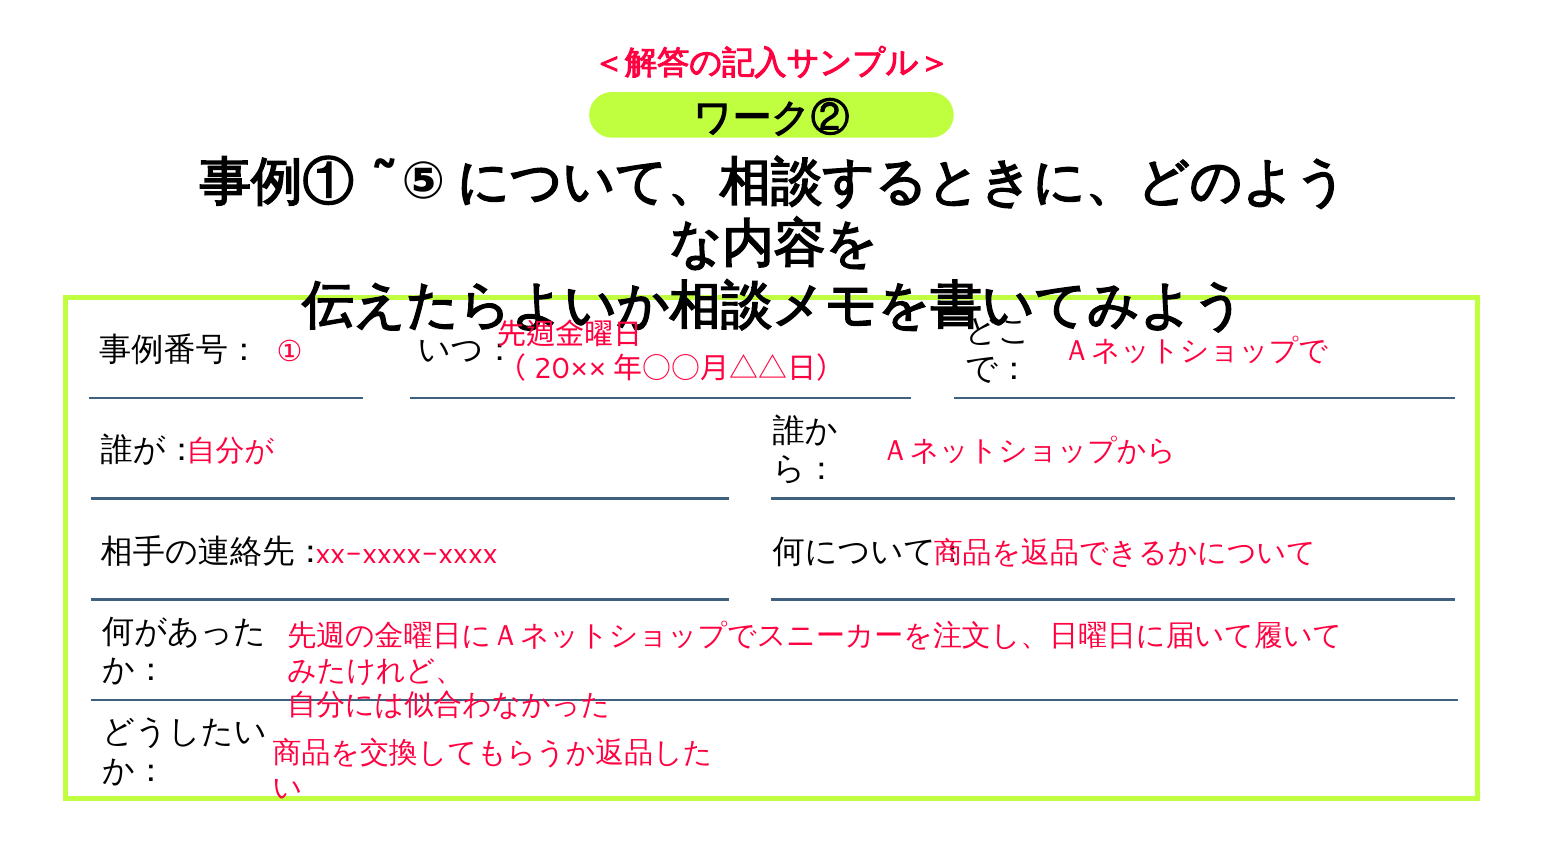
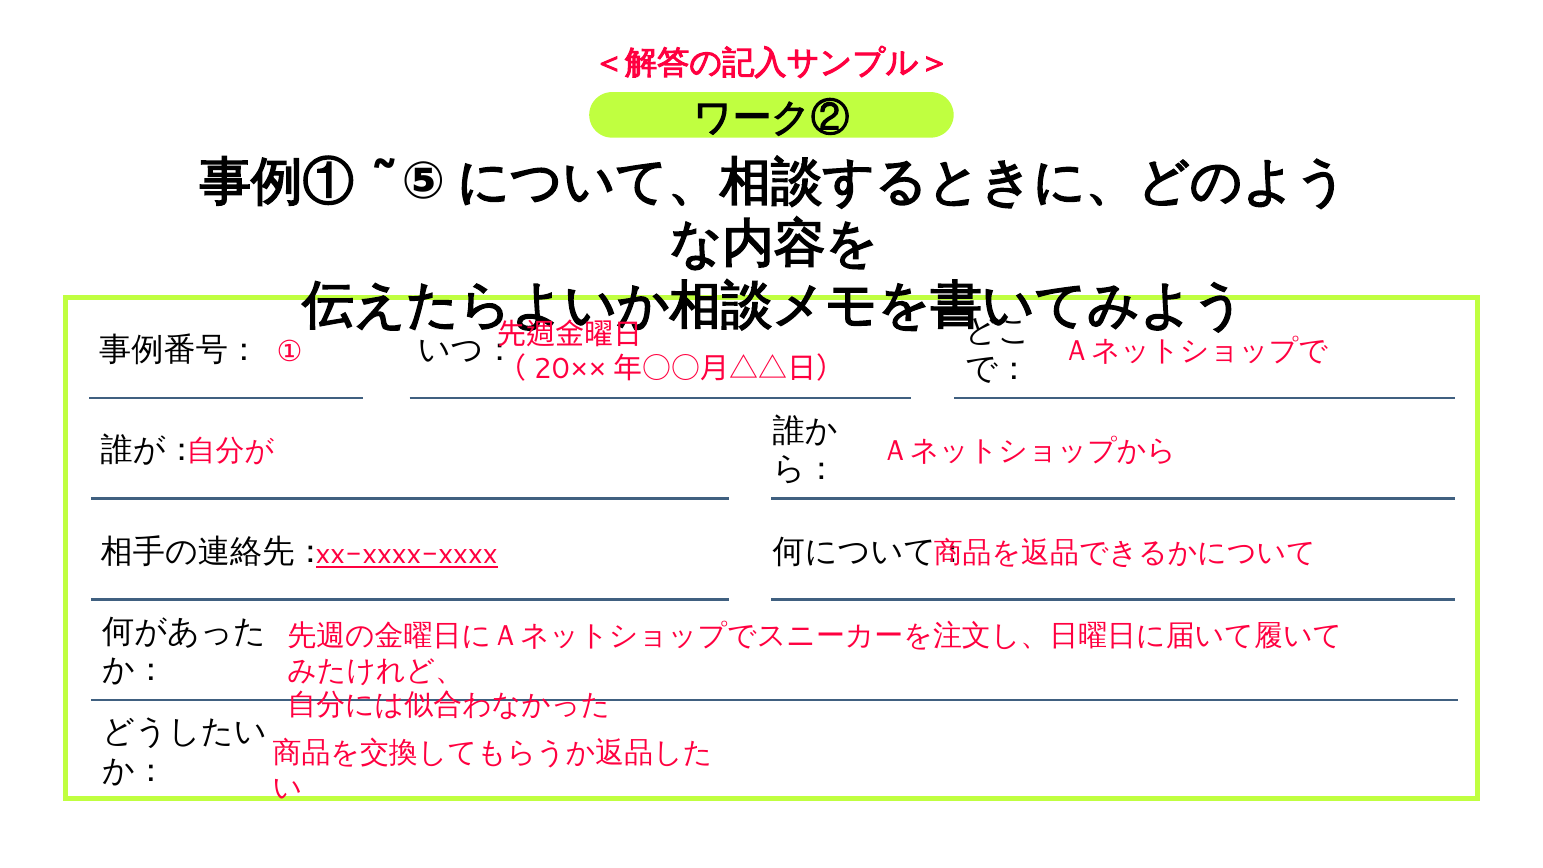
xx-xxxx-xxxx underline: none -> present
